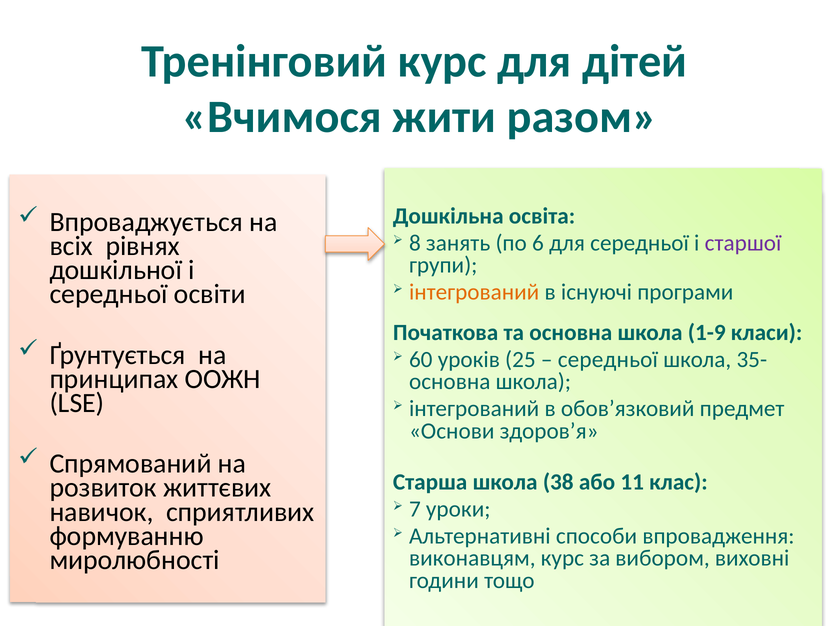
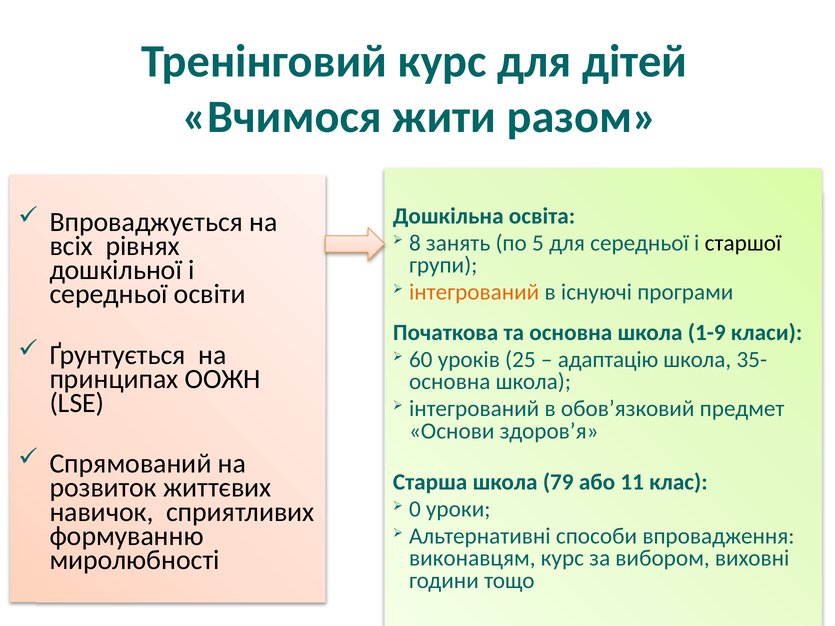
6: 6 -> 5
старшої colour: purple -> black
середньої at (608, 360): середньої -> адаптацію
38: 38 -> 79
7: 7 -> 0
